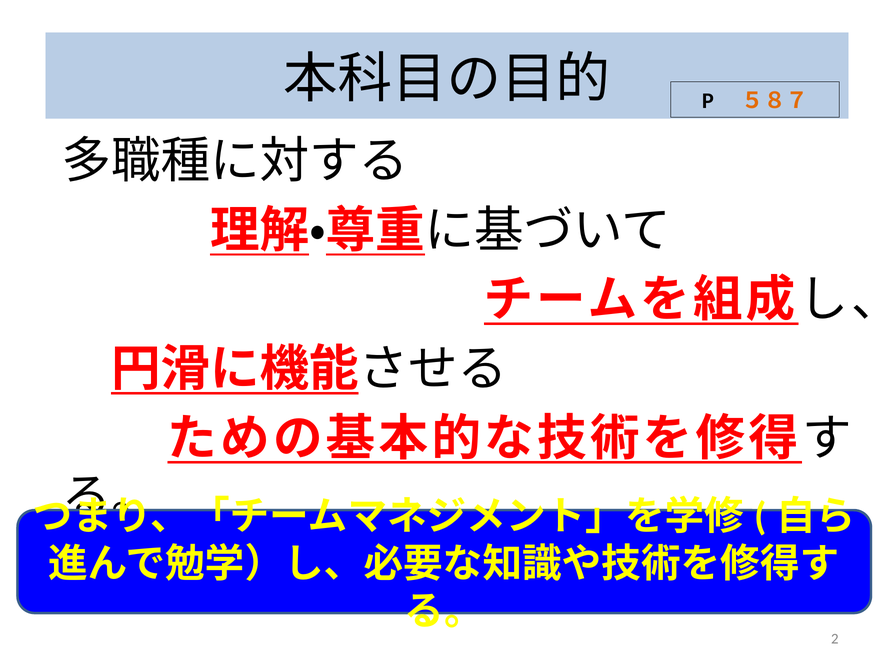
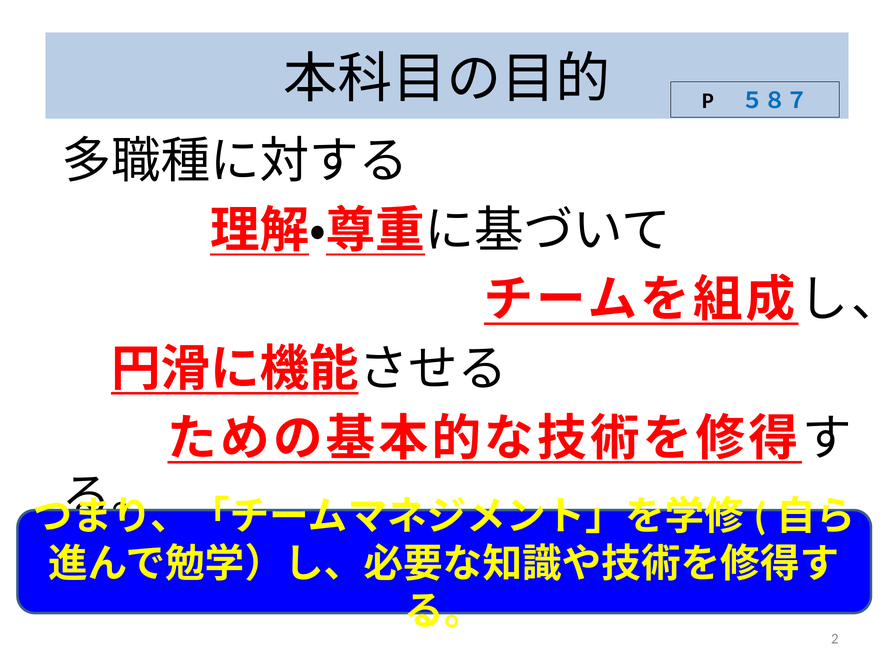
５８７ colour: orange -> blue
